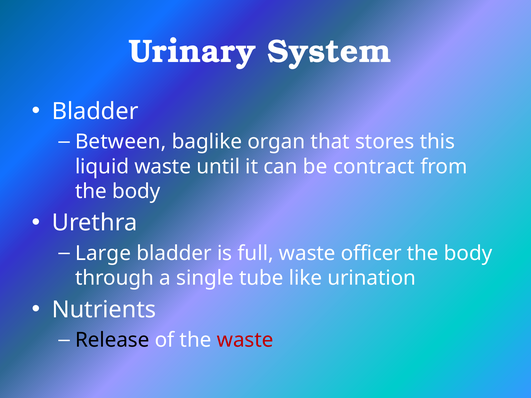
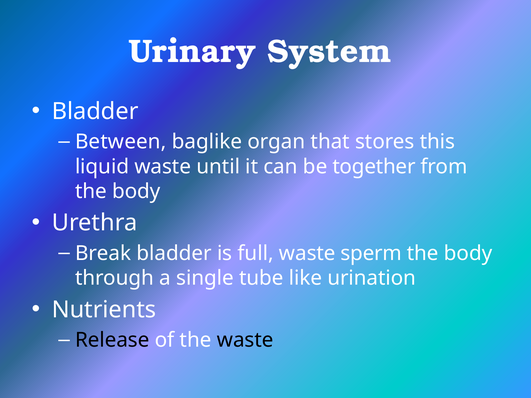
contract: contract -> together
Large: Large -> Break
officer: officer -> sperm
waste at (245, 340) colour: red -> black
